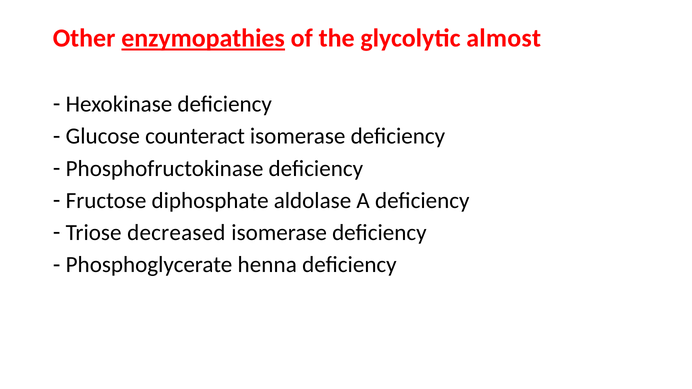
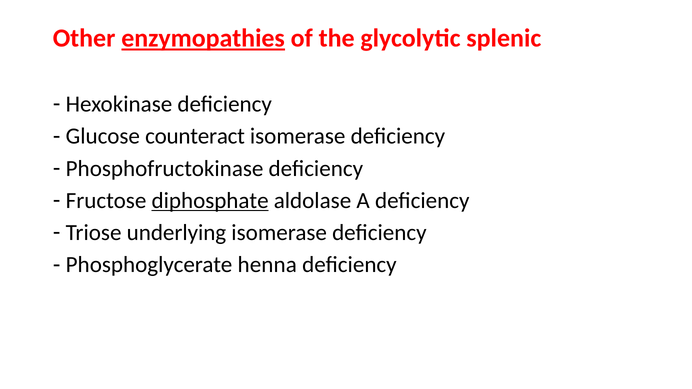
almost: almost -> splenic
diphosphate underline: none -> present
decreased: decreased -> underlying
